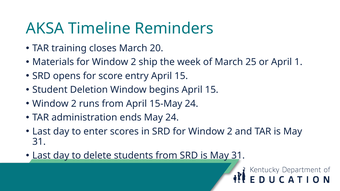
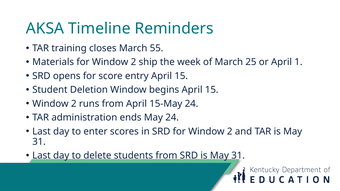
20: 20 -> 55
